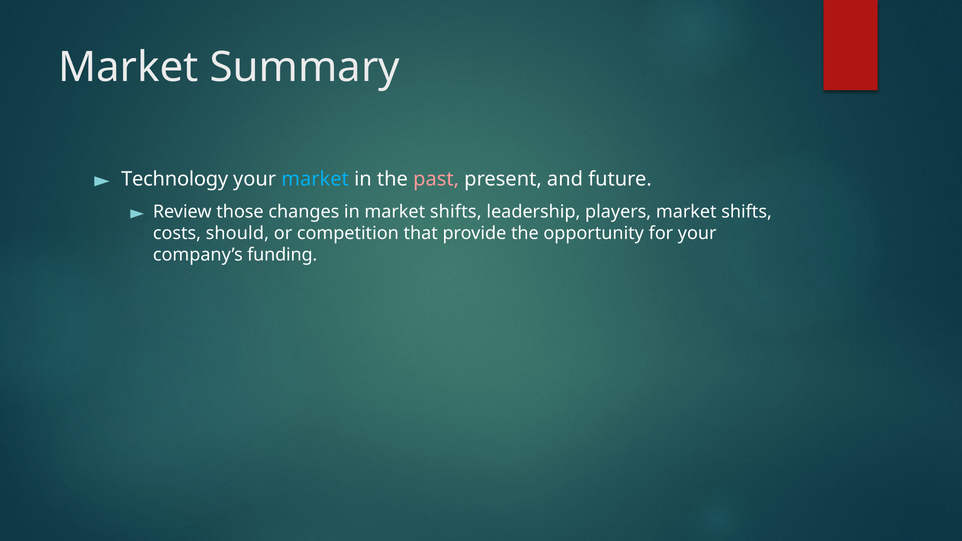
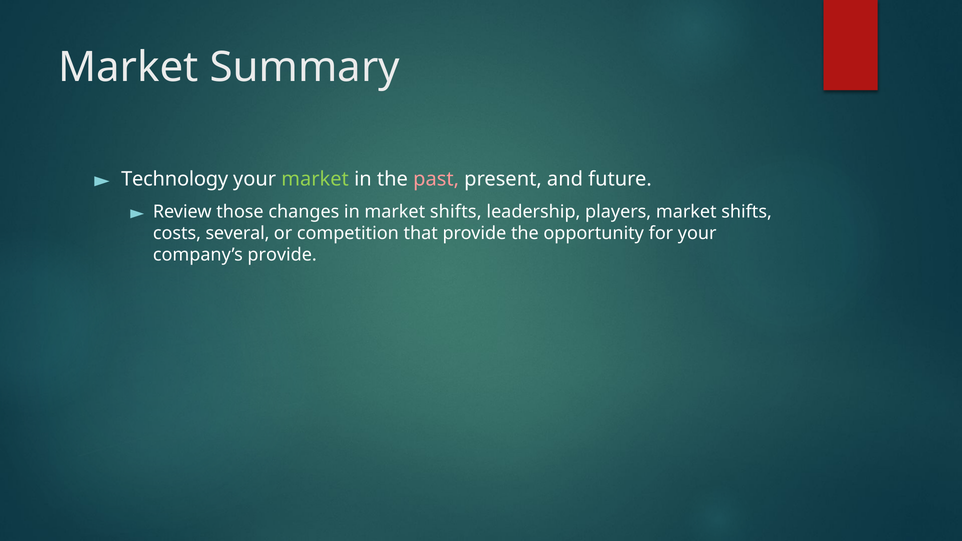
market at (315, 179) colour: light blue -> light green
should: should -> several
company’s funding: funding -> provide
